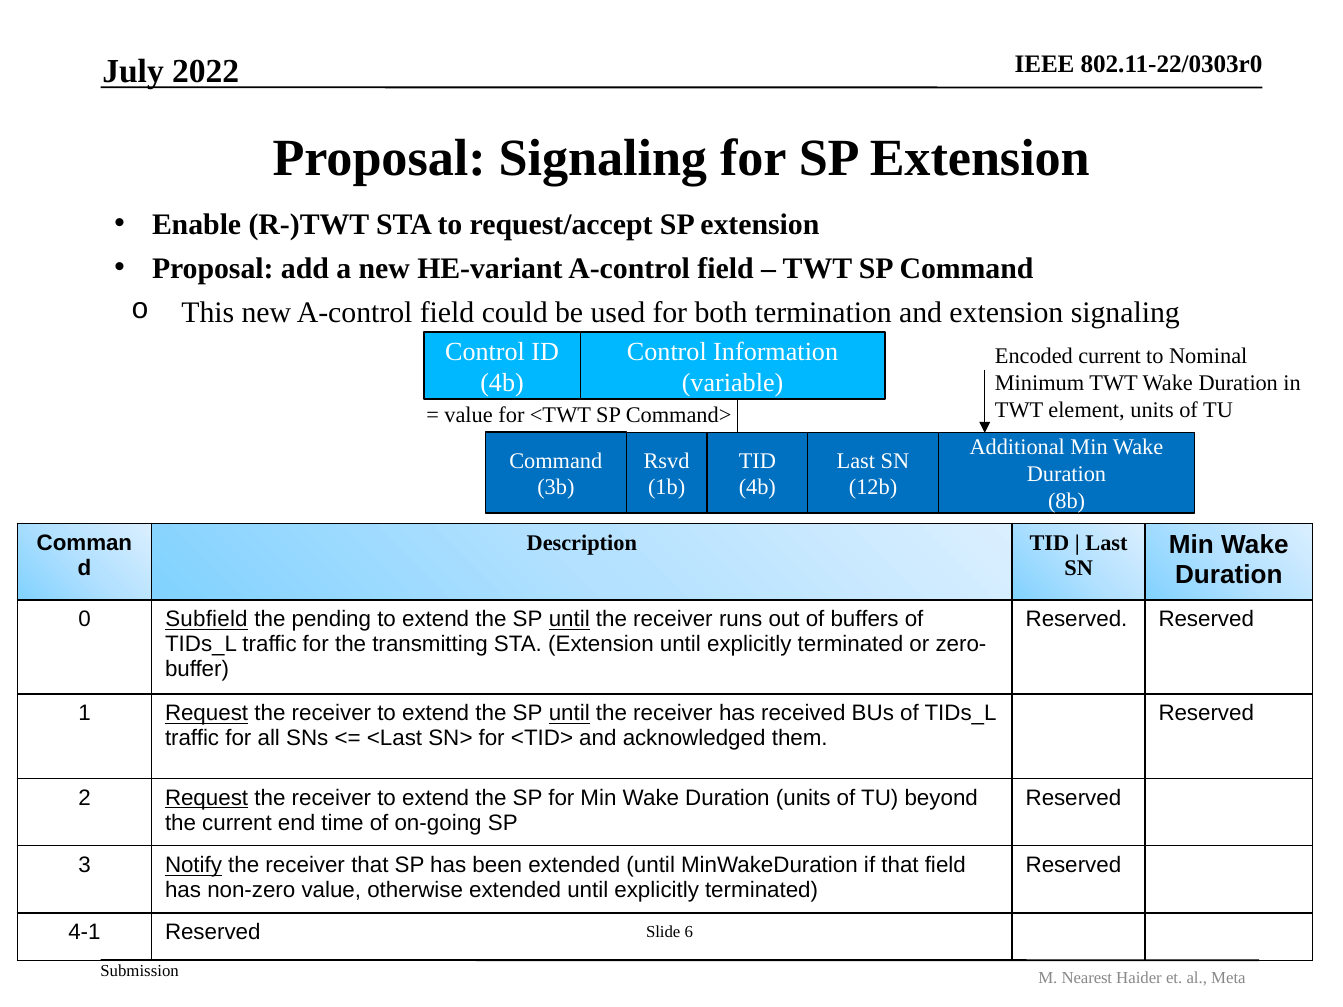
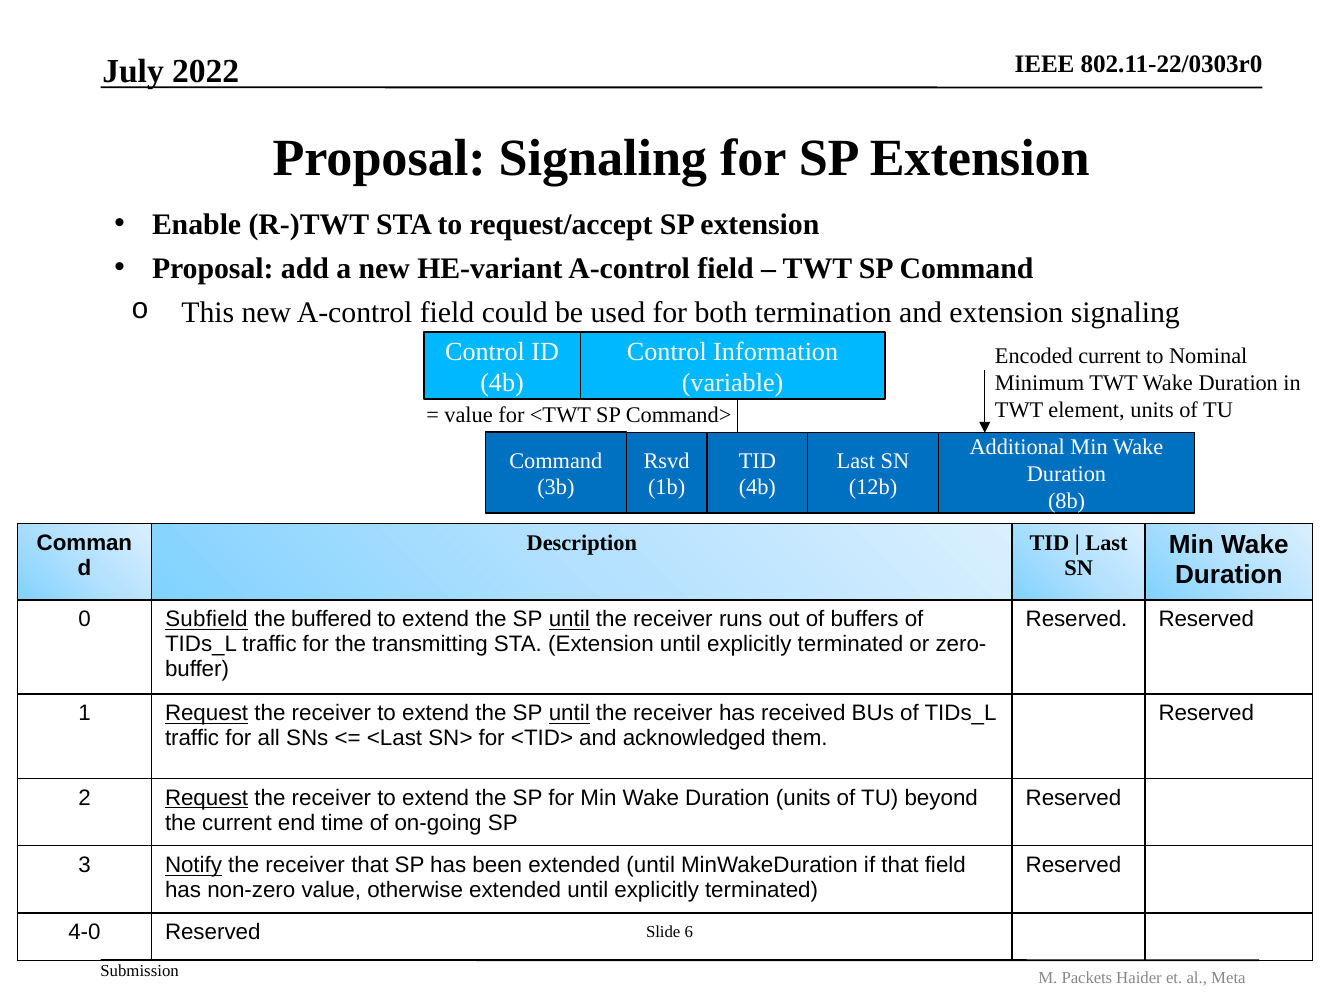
pending: pending -> buffered
4-1: 4-1 -> 4-0
Nearest: Nearest -> Packets
